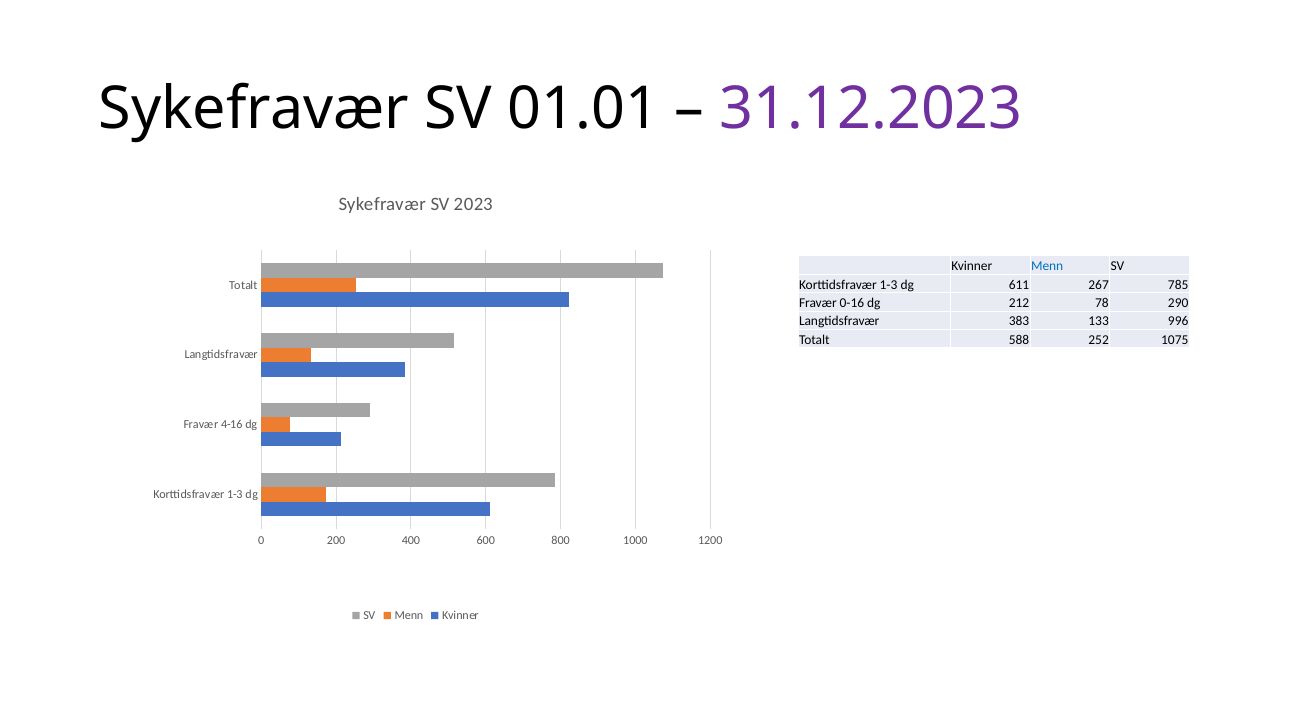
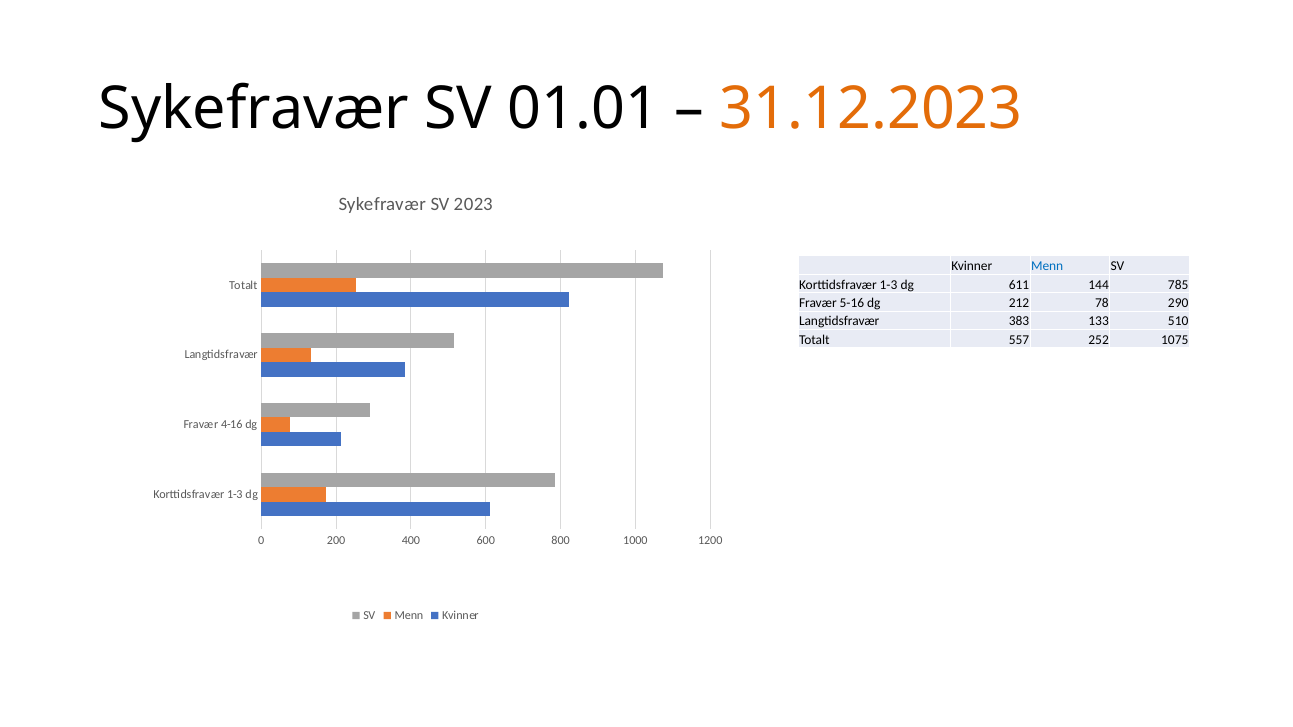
31.12.2023 colour: purple -> orange
267: 267 -> 144
0-16: 0-16 -> 5-16
996: 996 -> 510
588: 588 -> 557
